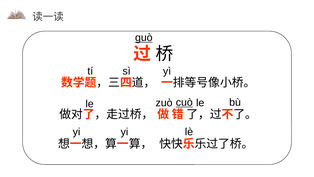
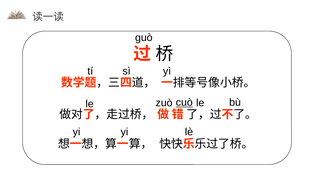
guò underline: present -> none
